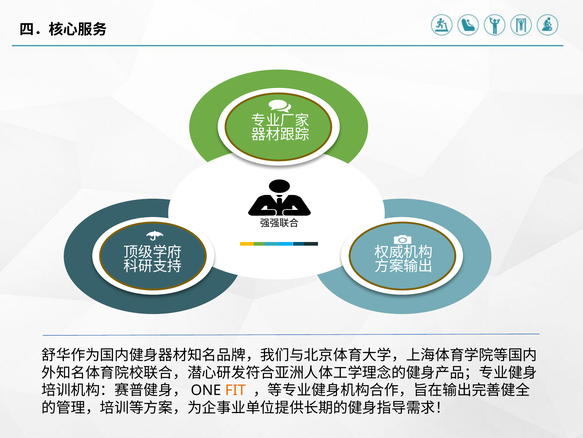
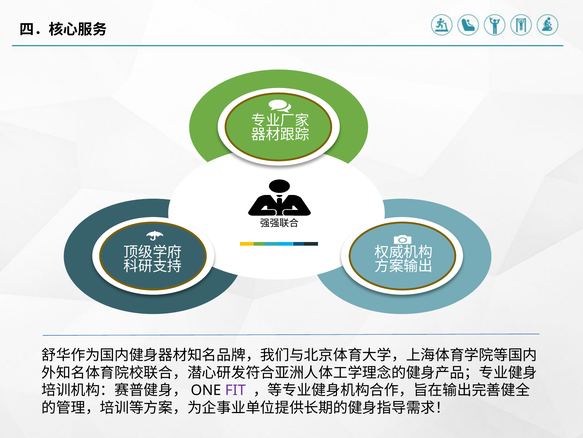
FIT colour: orange -> purple
